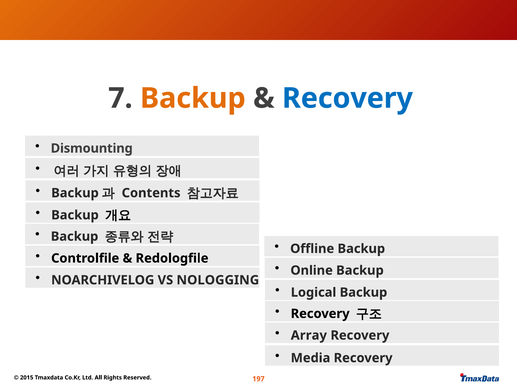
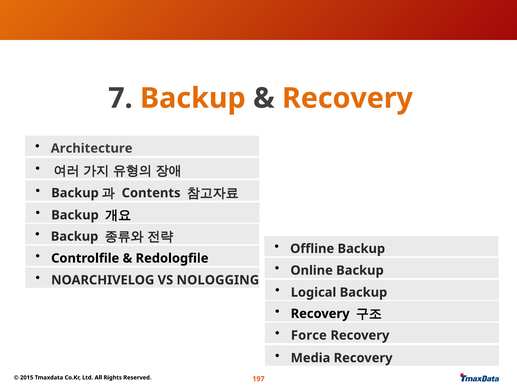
Recovery at (347, 98) colour: blue -> orange
Dismounting: Dismounting -> Architecture
Array: Array -> Force
